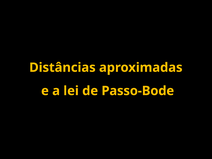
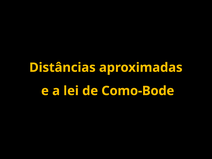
Passo-Bode: Passo-Bode -> Como-Bode
